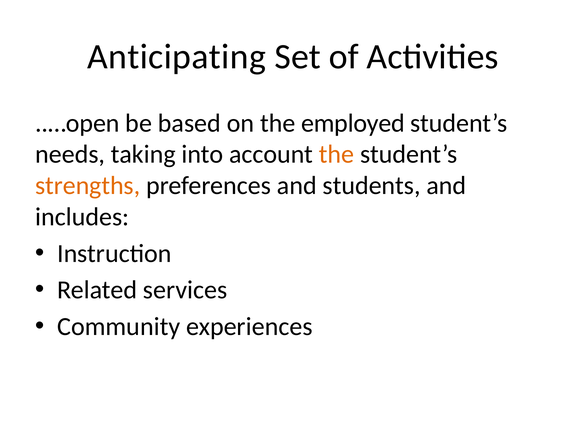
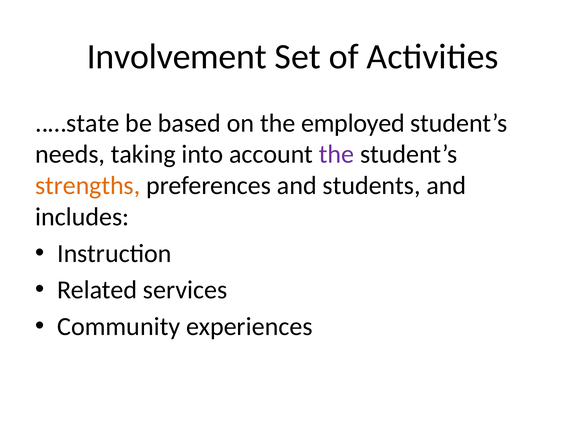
Anticipating: Anticipating -> Involvement
..…open: ..…open -> ..…state
the at (336, 154) colour: orange -> purple
